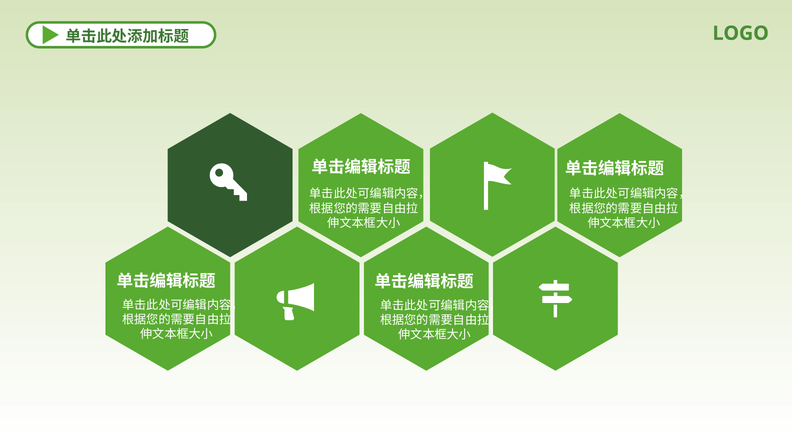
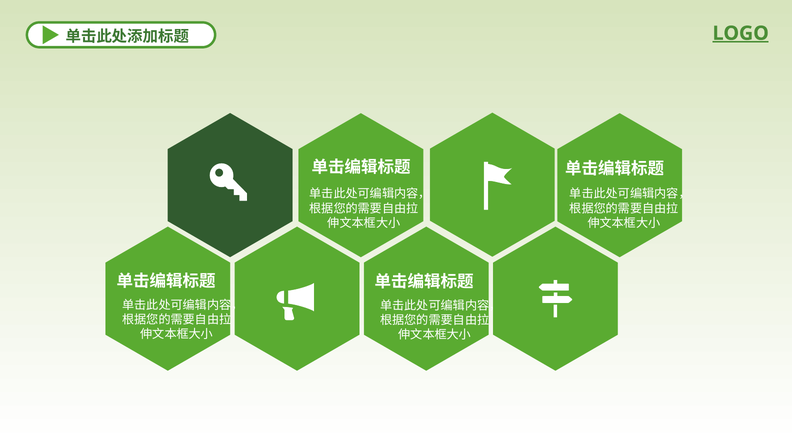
LOGO underline: none -> present
